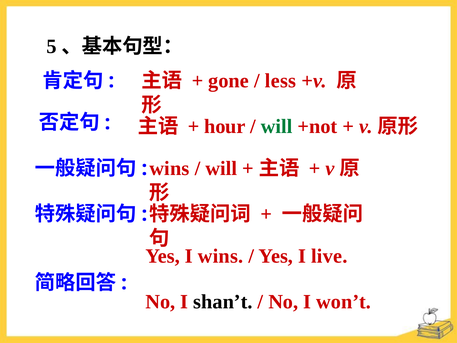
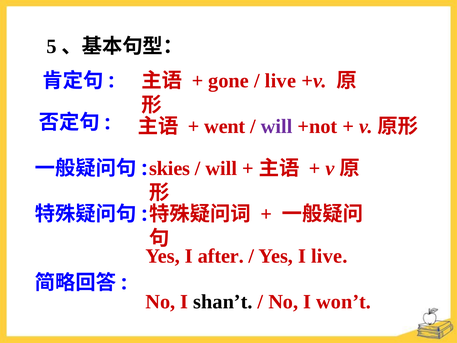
less at (280, 81): less -> live
hour: hour -> went
will at (277, 126) colour: green -> purple
wins at (169, 168): wins -> skies
I wins: wins -> after
